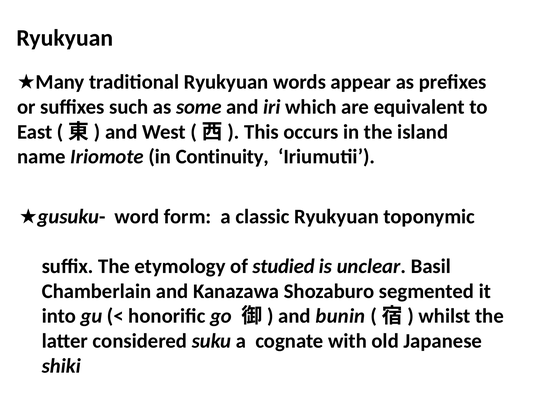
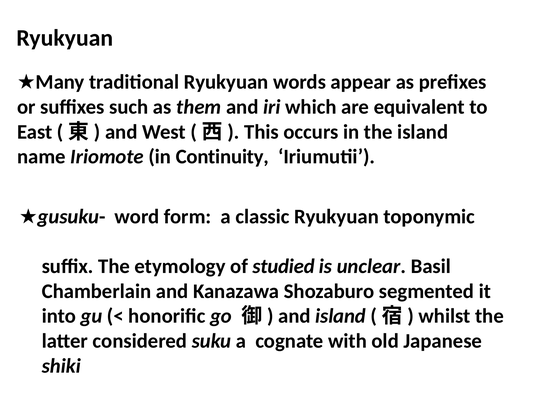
some: some -> them
and bunin: bunin -> island
